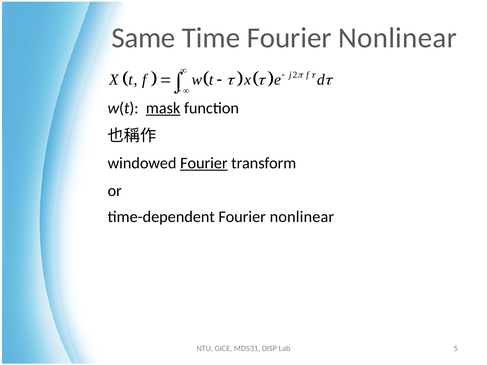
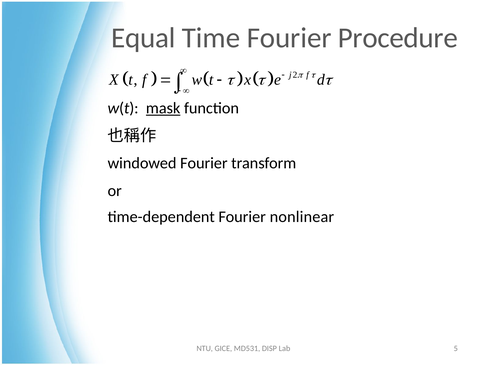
Same: Same -> Equal
Time Fourier Nonlinear: Nonlinear -> Procedure
Fourier at (204, 163) underline: present -> none
